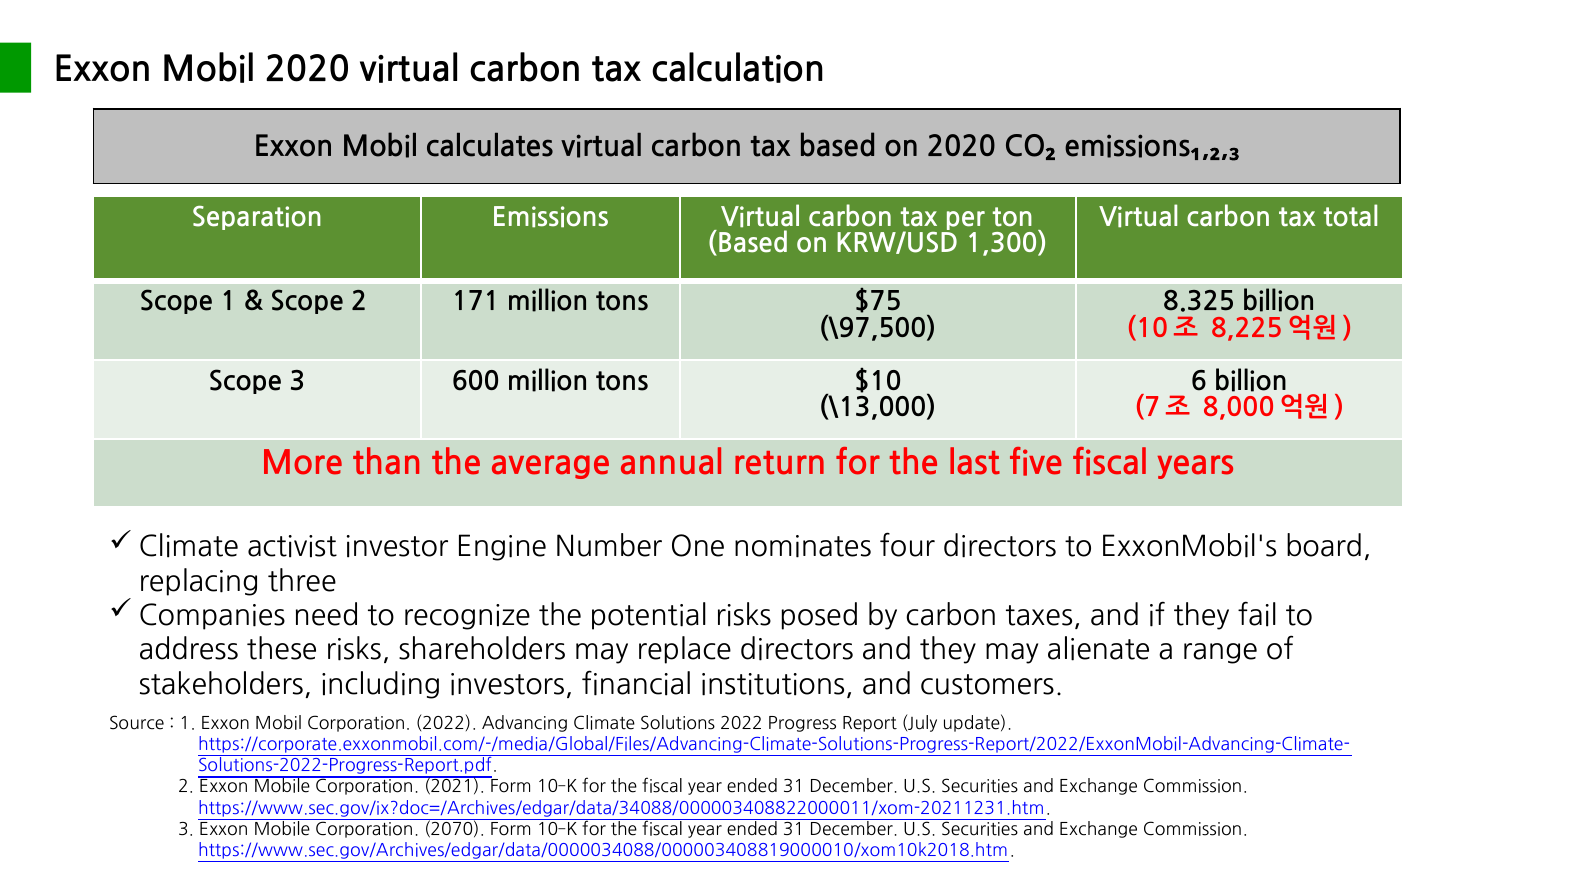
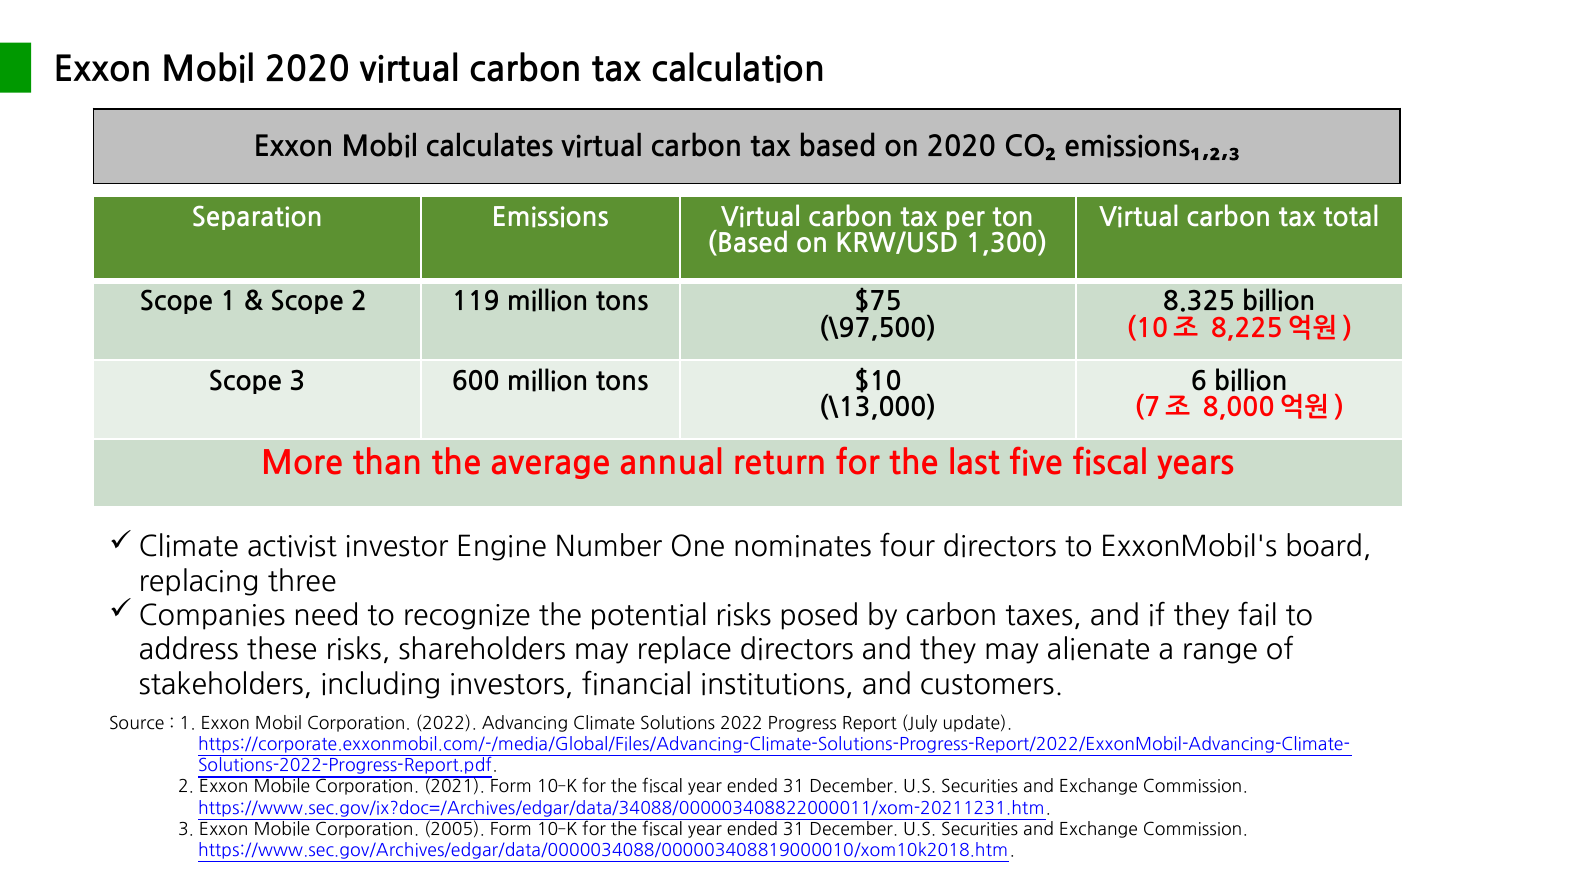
171: 171 -> 119
2070: 2070 -> 2005
